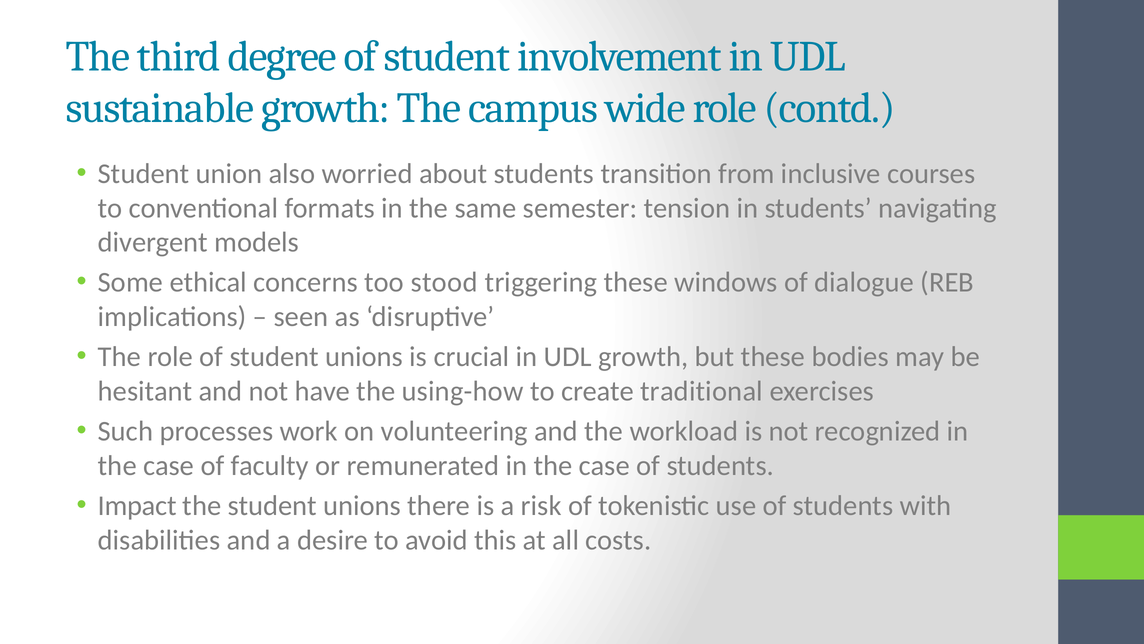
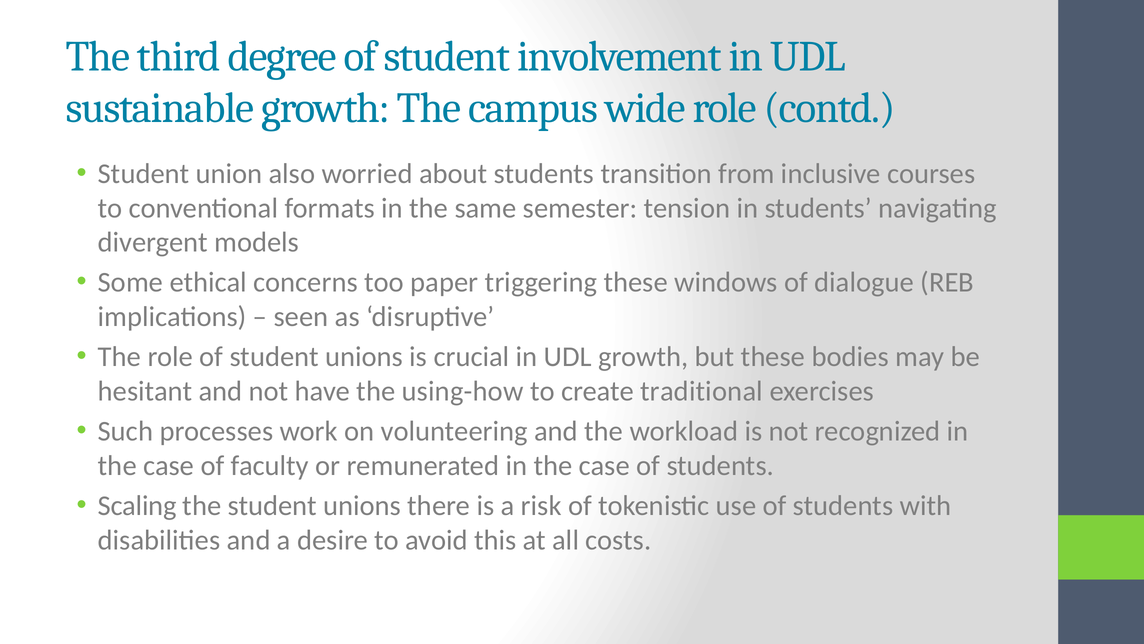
stood: stood -> paper
Impact: Impact -> Scaling
